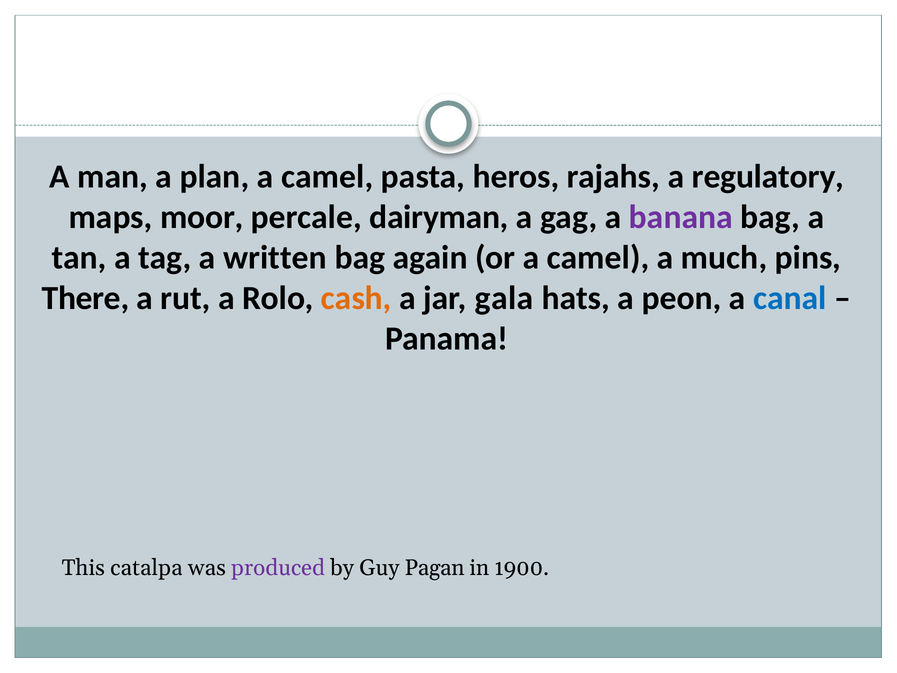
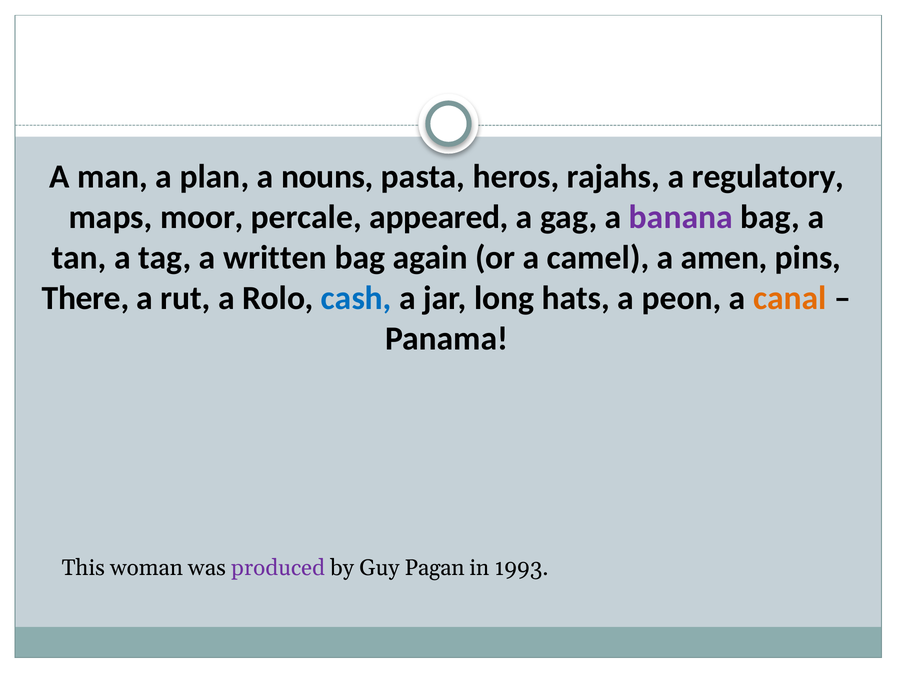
plan a camel: camel -> nouns
dairyman: dairyman -> appeared
much: much -> amen
cash colour: orange -> blue
gala: gala -> long
canal colour: blue -> orange
catalpa: catalpa -> woman
1900: 1900 -> 1993
